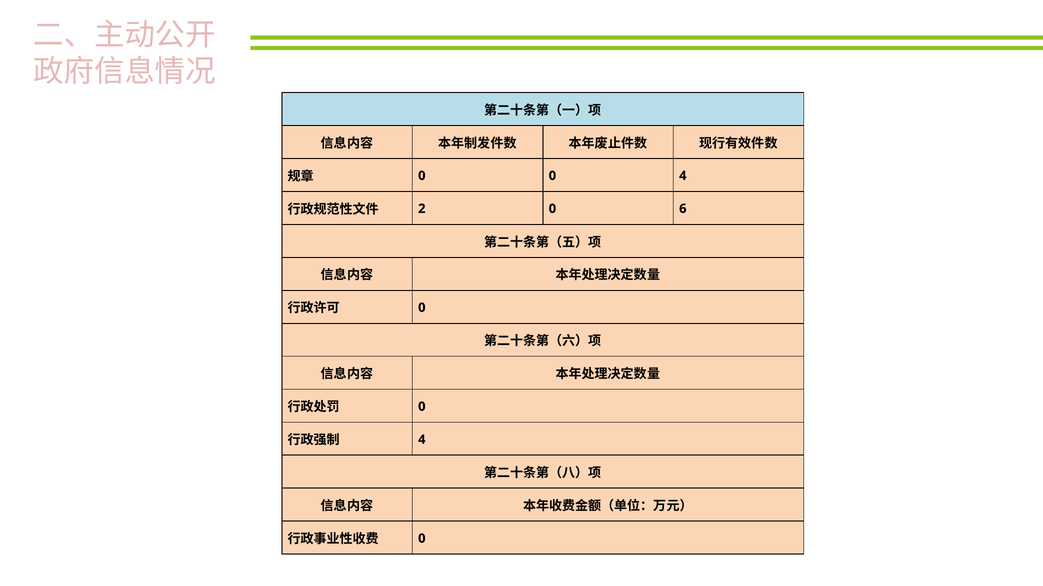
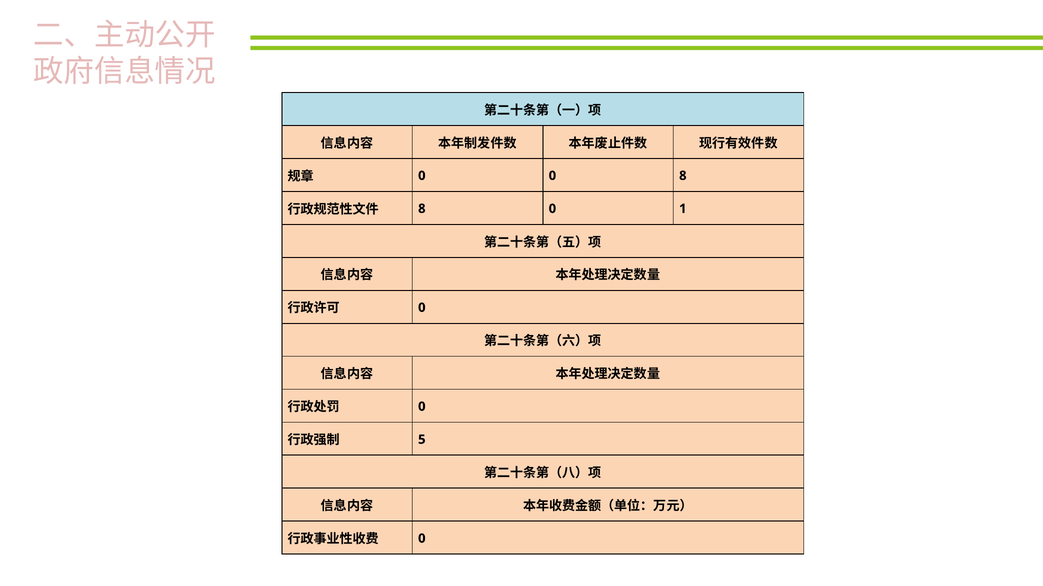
0 4: 4 -> 8
2 at (422, 209): 2 -> 8
6: 6 -> 1
4 at (422, 440): 4 -> 5
